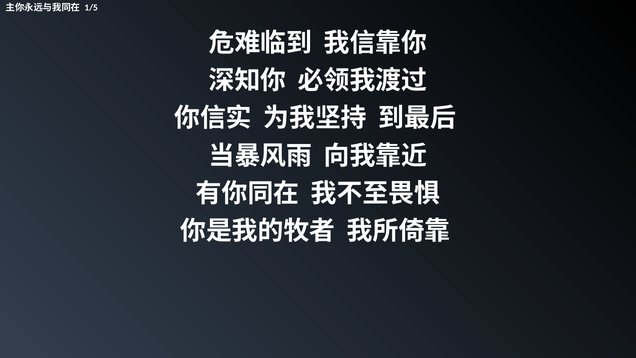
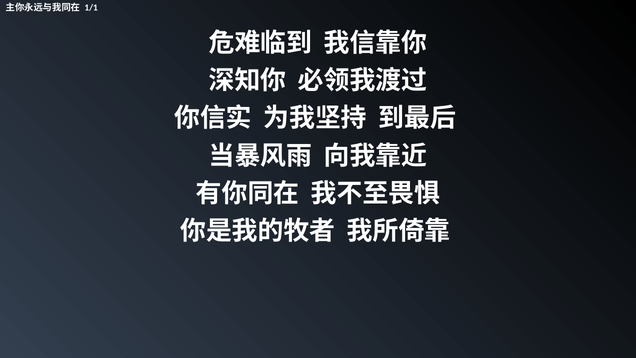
1/5: 1/5 -> 1/1
